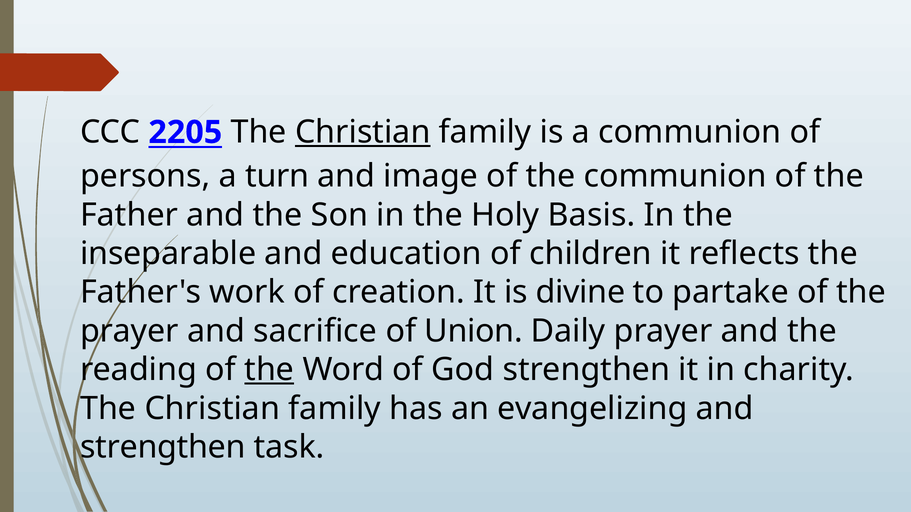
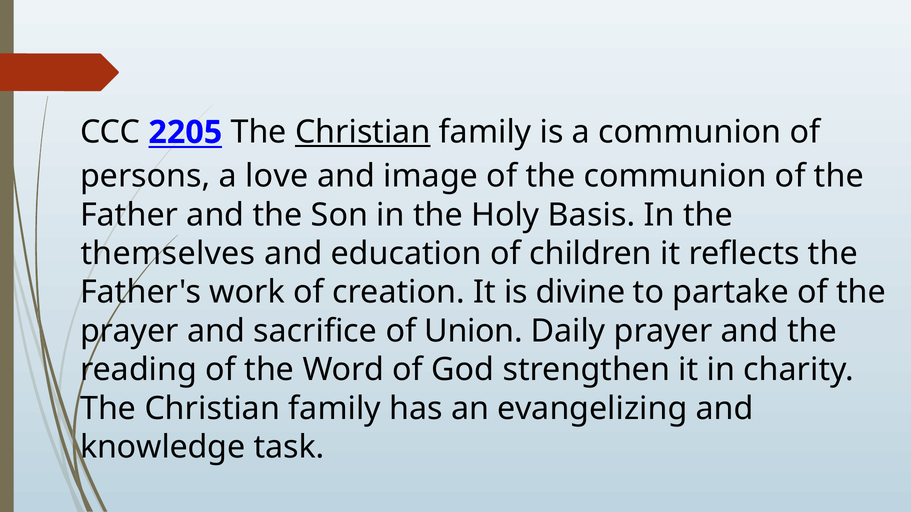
turn: turn -> love
inseparable: inseparable -> themselves
the at (269, 370) underline: present -> none
strengthen at (163, 447): strengthen -> knowledge
